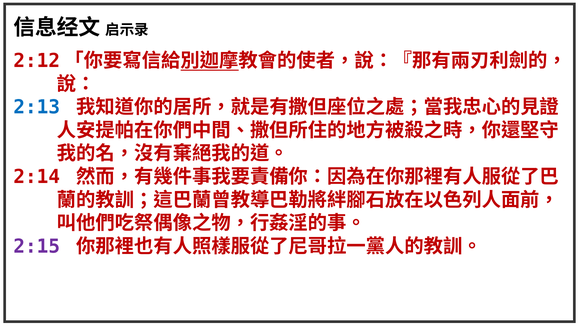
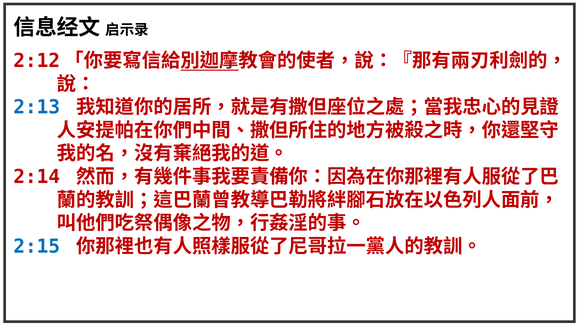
2:15 colour: purple -> blue
